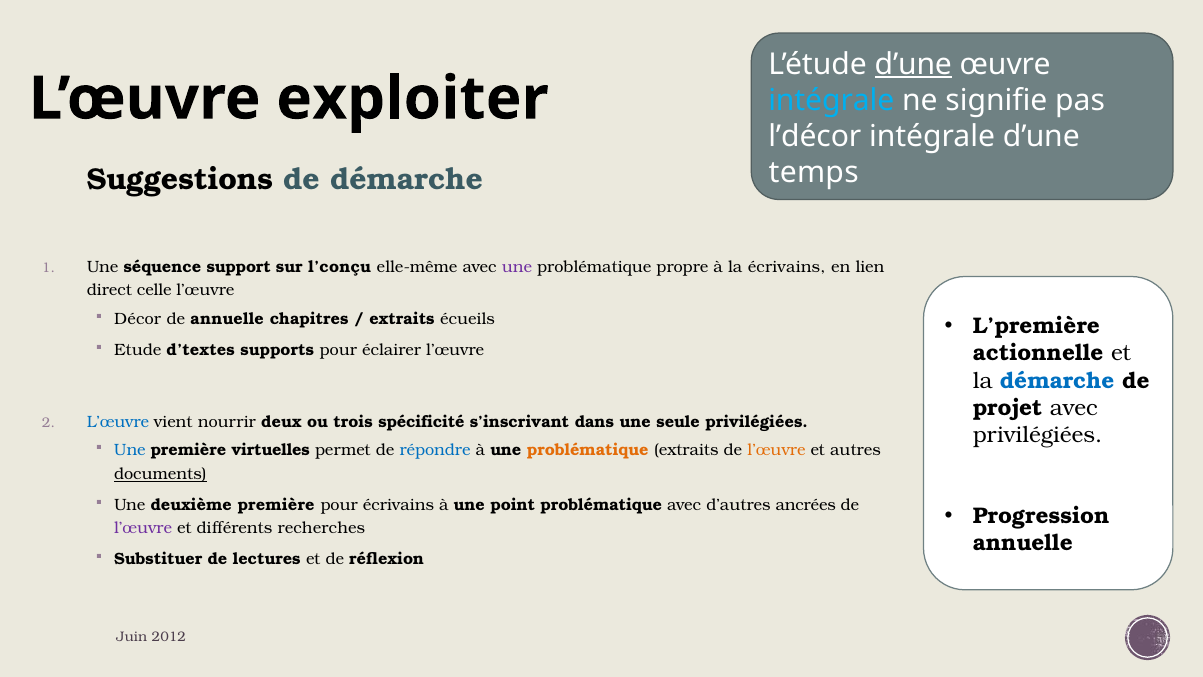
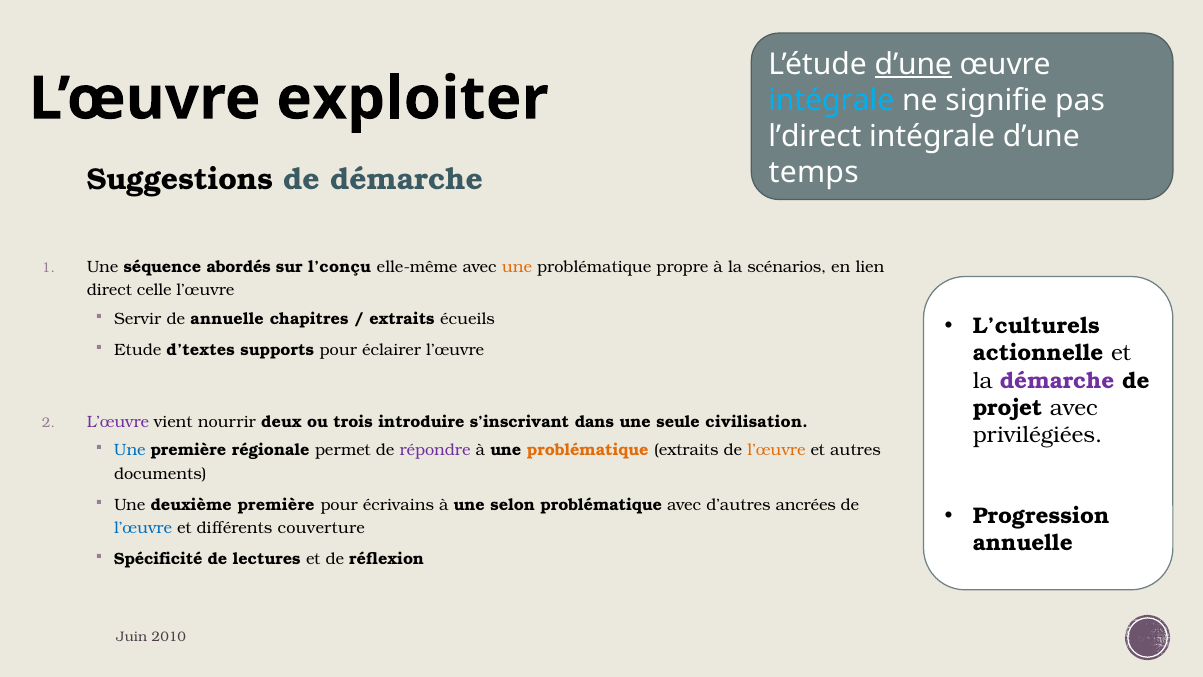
l’décor: l’décor -> l’direct
support: support -> abordés
une at (517, 267) colour: purple -> orange
la écrivains: écrivains -> scénarios
Décor: Décor -> Servir
L’première: L’première -> L’culturels
démarche at (1057, 380) colour: blue -> purple
L’œuvre at (118, 422) colour: blue -> purple
spécificité: spécificité -> introduire
seule privilégiées: privilégiées -> civilisation
virtuelles: virtuelles -> régionale
répondre colour: blue -> purple
documents underline: present -> none
point: point -> selon
l’œuvre at (143, 528) colour: purple -> blue
recherches: recherches -> couverture
Substituer: Substituer -> Spécificité
2012: 2012 -> 2010
